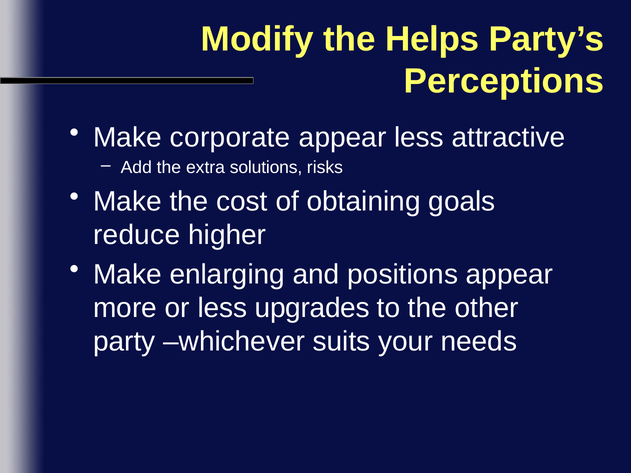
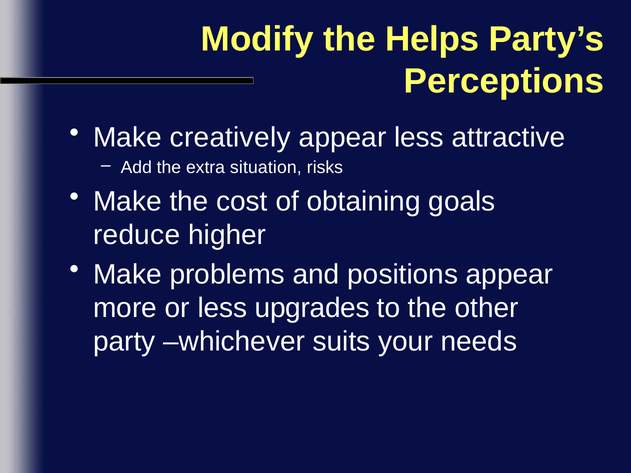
corporate: corporate -> creatively
solutions: solutions -> situation
enlarging: enlarging -> problems
